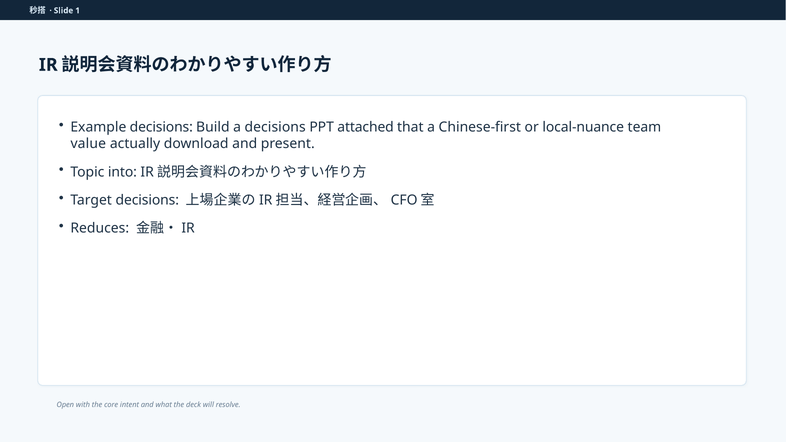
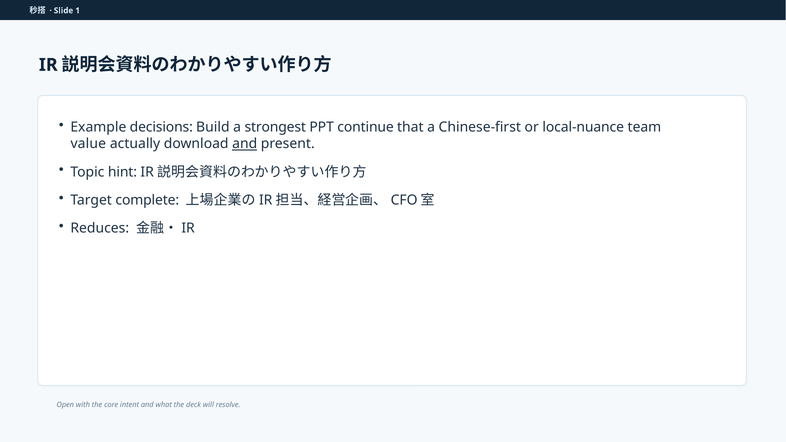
a decisions: decisions -> strongest
attached: attached -> continue
and at (245, 144) underline: none -> present
into: into -> hint
Target decisions: decisions -> complete
